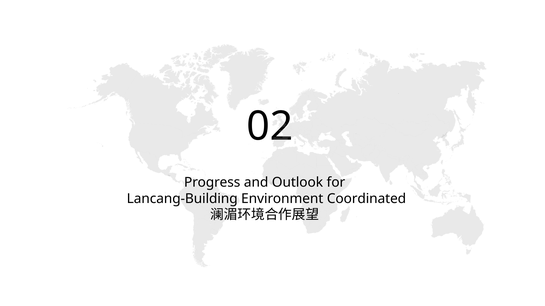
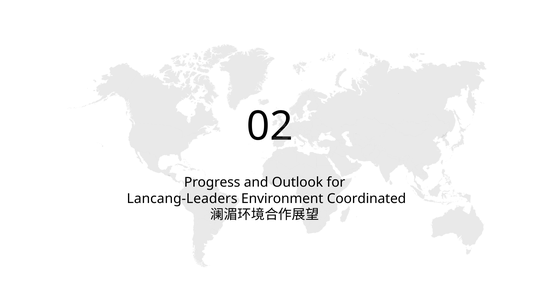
Lancang-Building: Lancang-Building -> Lancang-Leaders
